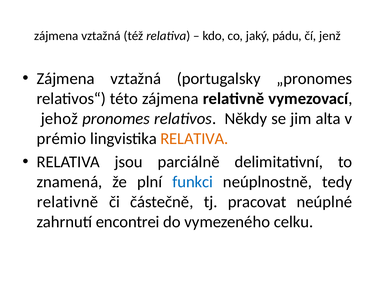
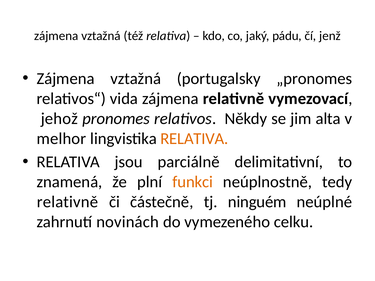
této: této -> vida
prémio: prémio -> melhor
funkci colour: blue -> orange
pracovat: pracovat -> ninguém
encontrei: encontrei -> novinách
